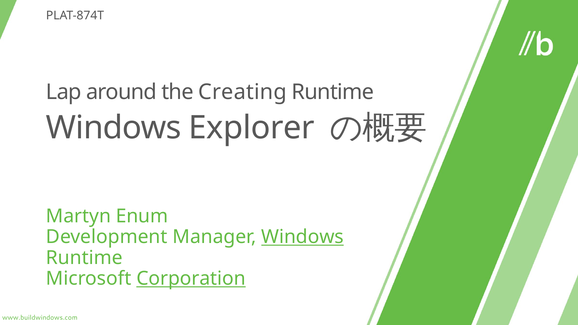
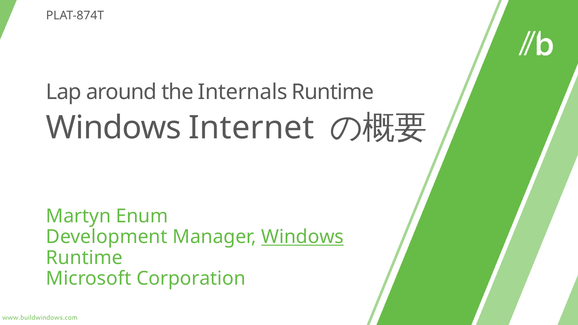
Creating: Creating -> Internals
Explorer: Explorer -> Internet
Corporation underline: present -> none
